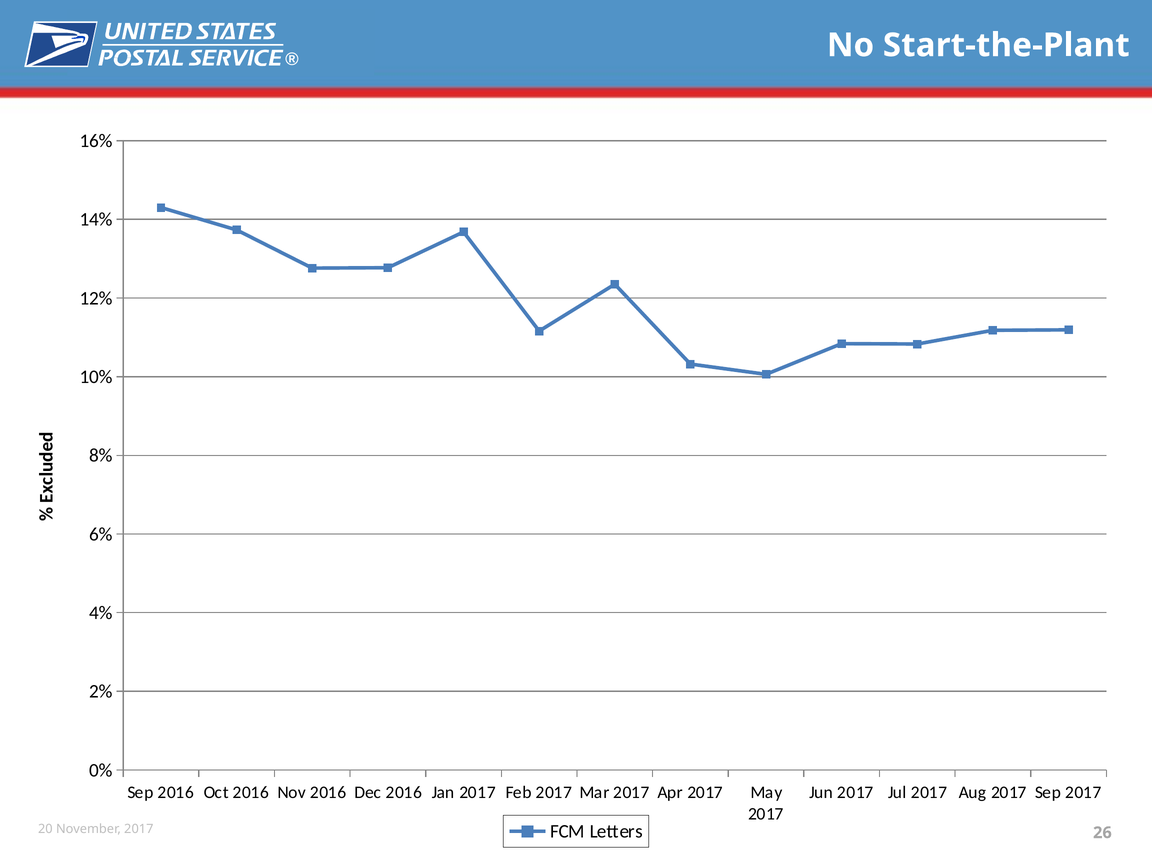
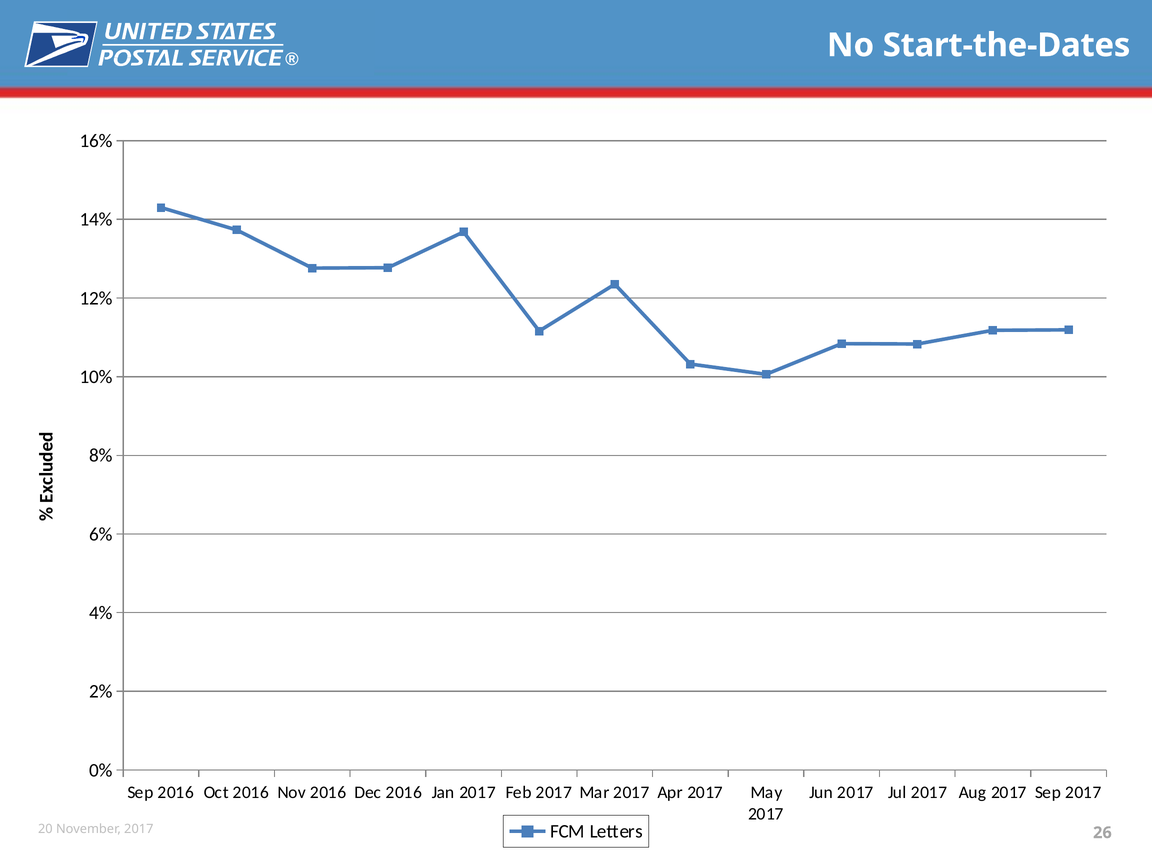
Start-the-Plant: Start-the-Plant -> Start-the-Dates
